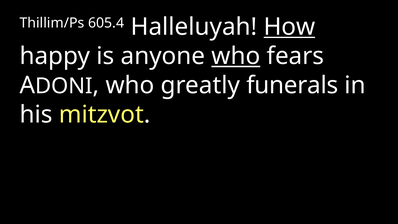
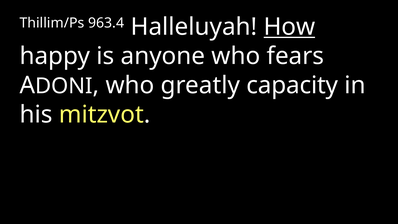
605.4: 605.4 -> 963.4
who at (236, 56) underline: present -> none
funerals: funerals -> capacity
